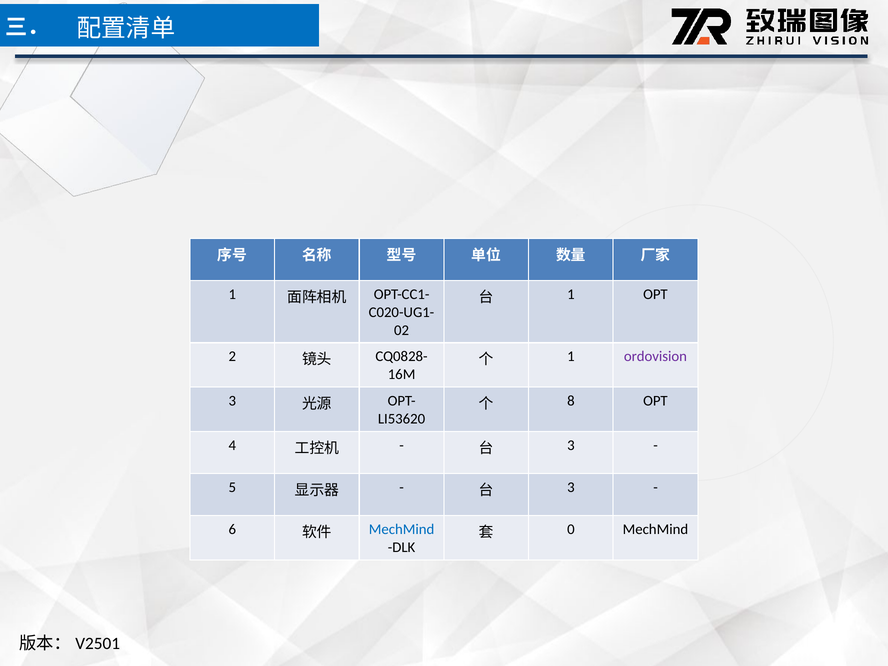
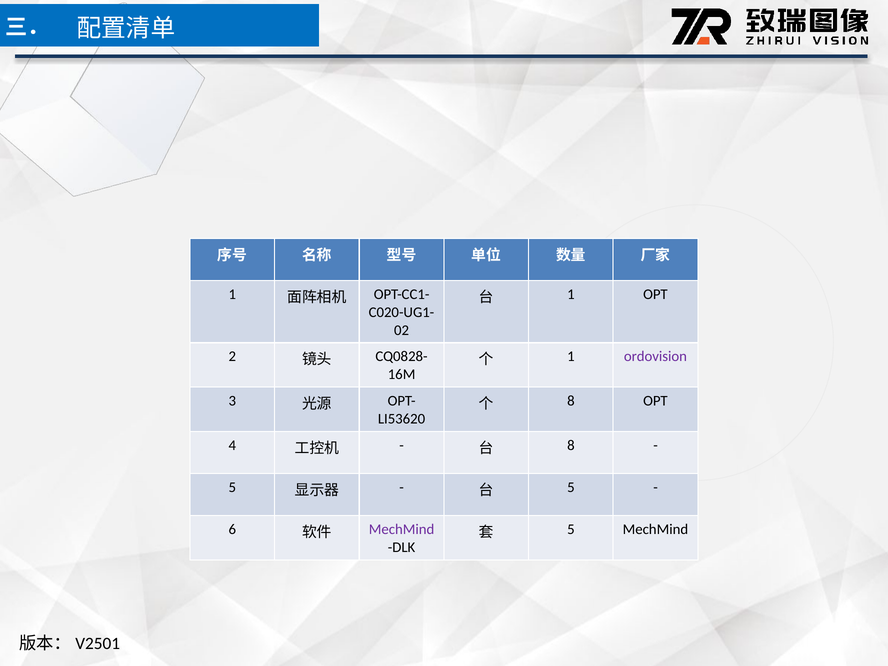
3 at (571, 445): 3 -> 8
3 at (571, 487): 3 -> 5
MechMind at (402, 529) colour: blue -> purple
0 at (571, 529): 0 -> 5
